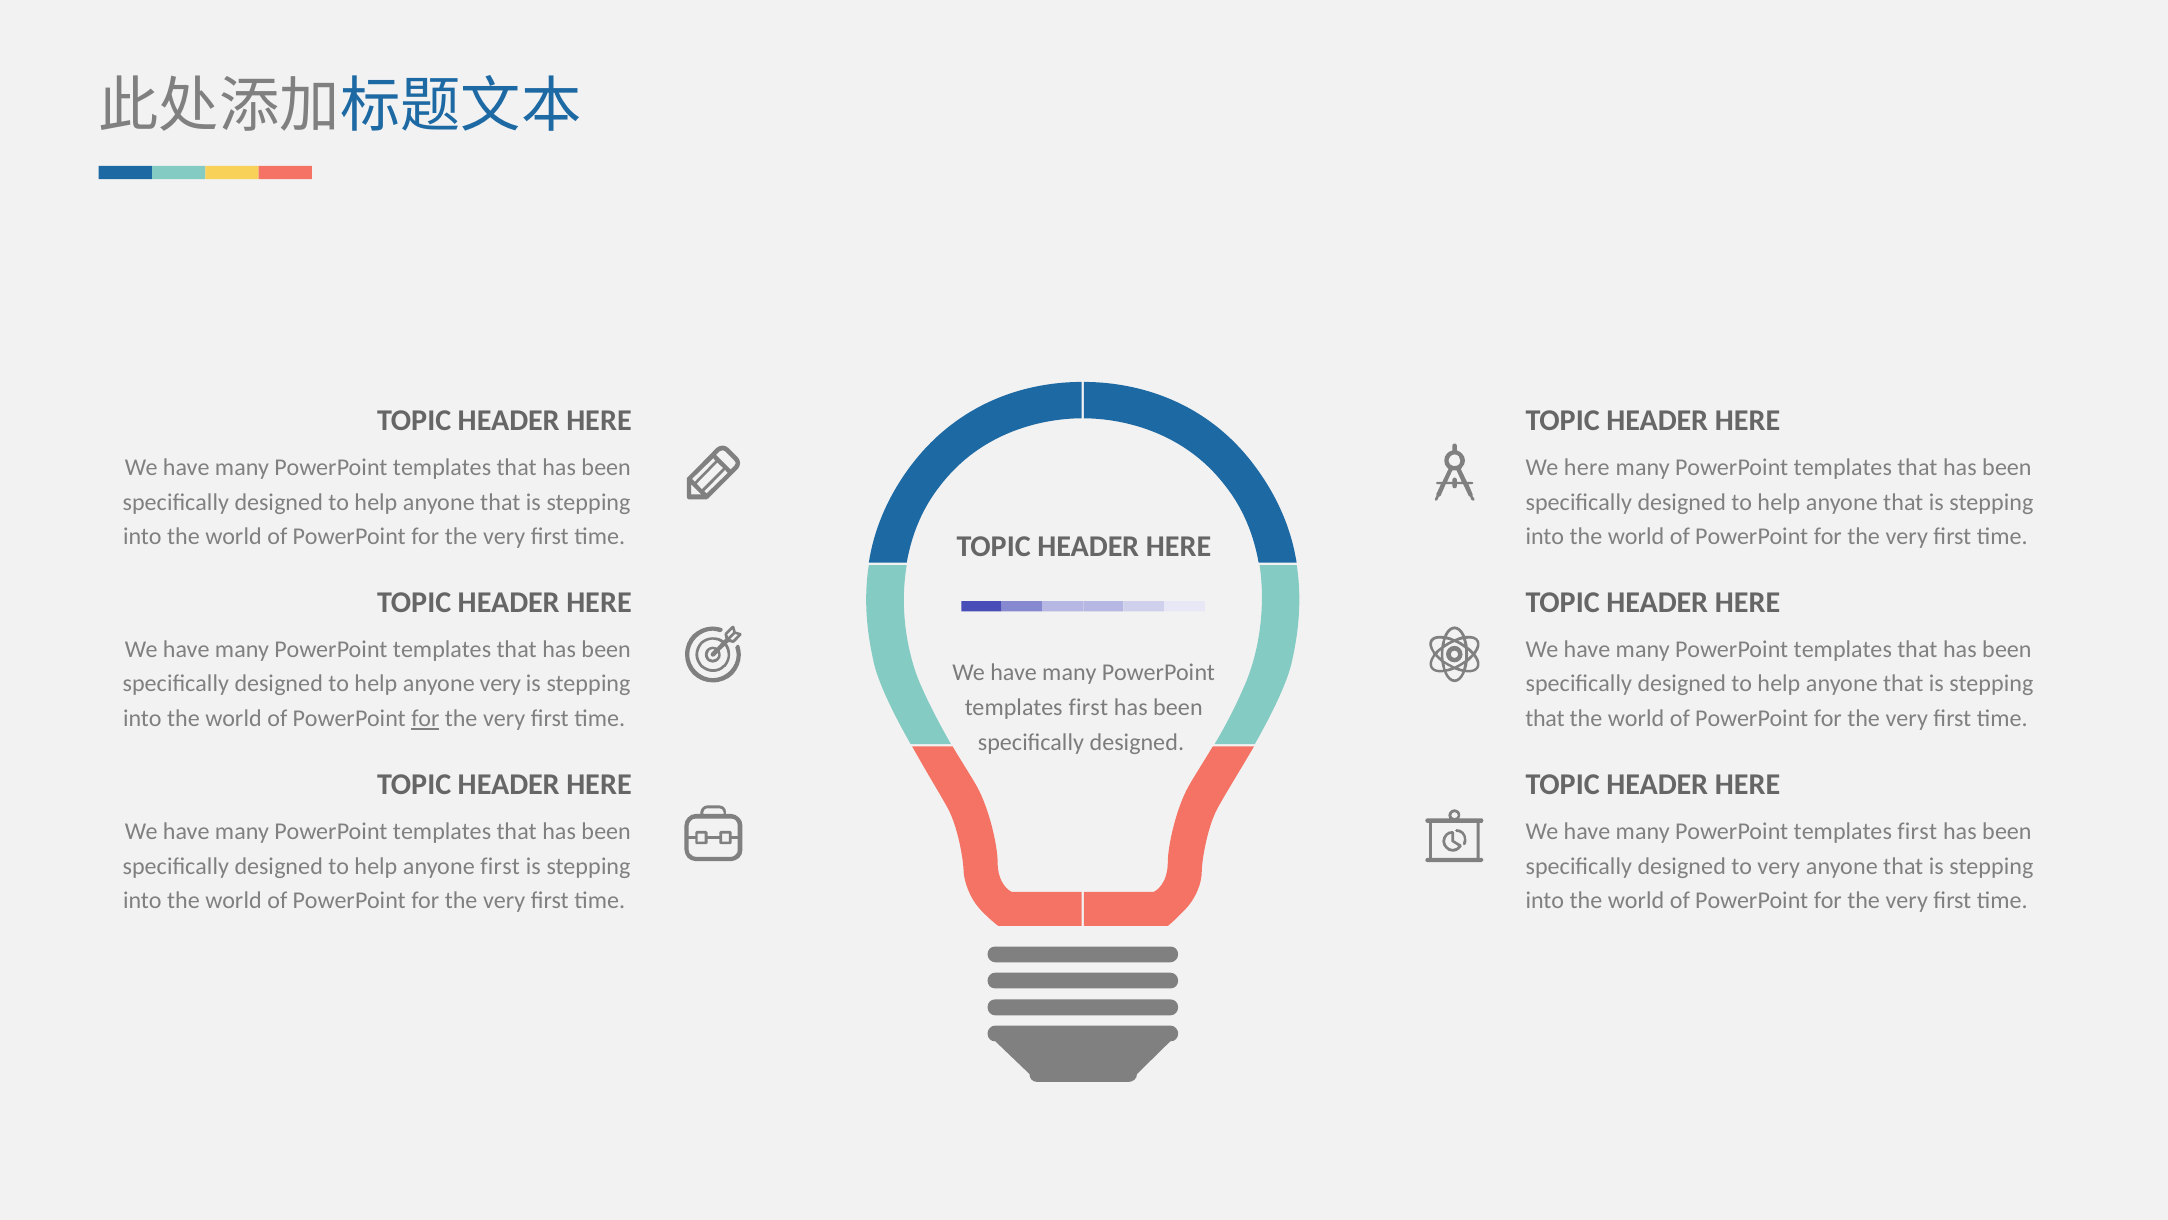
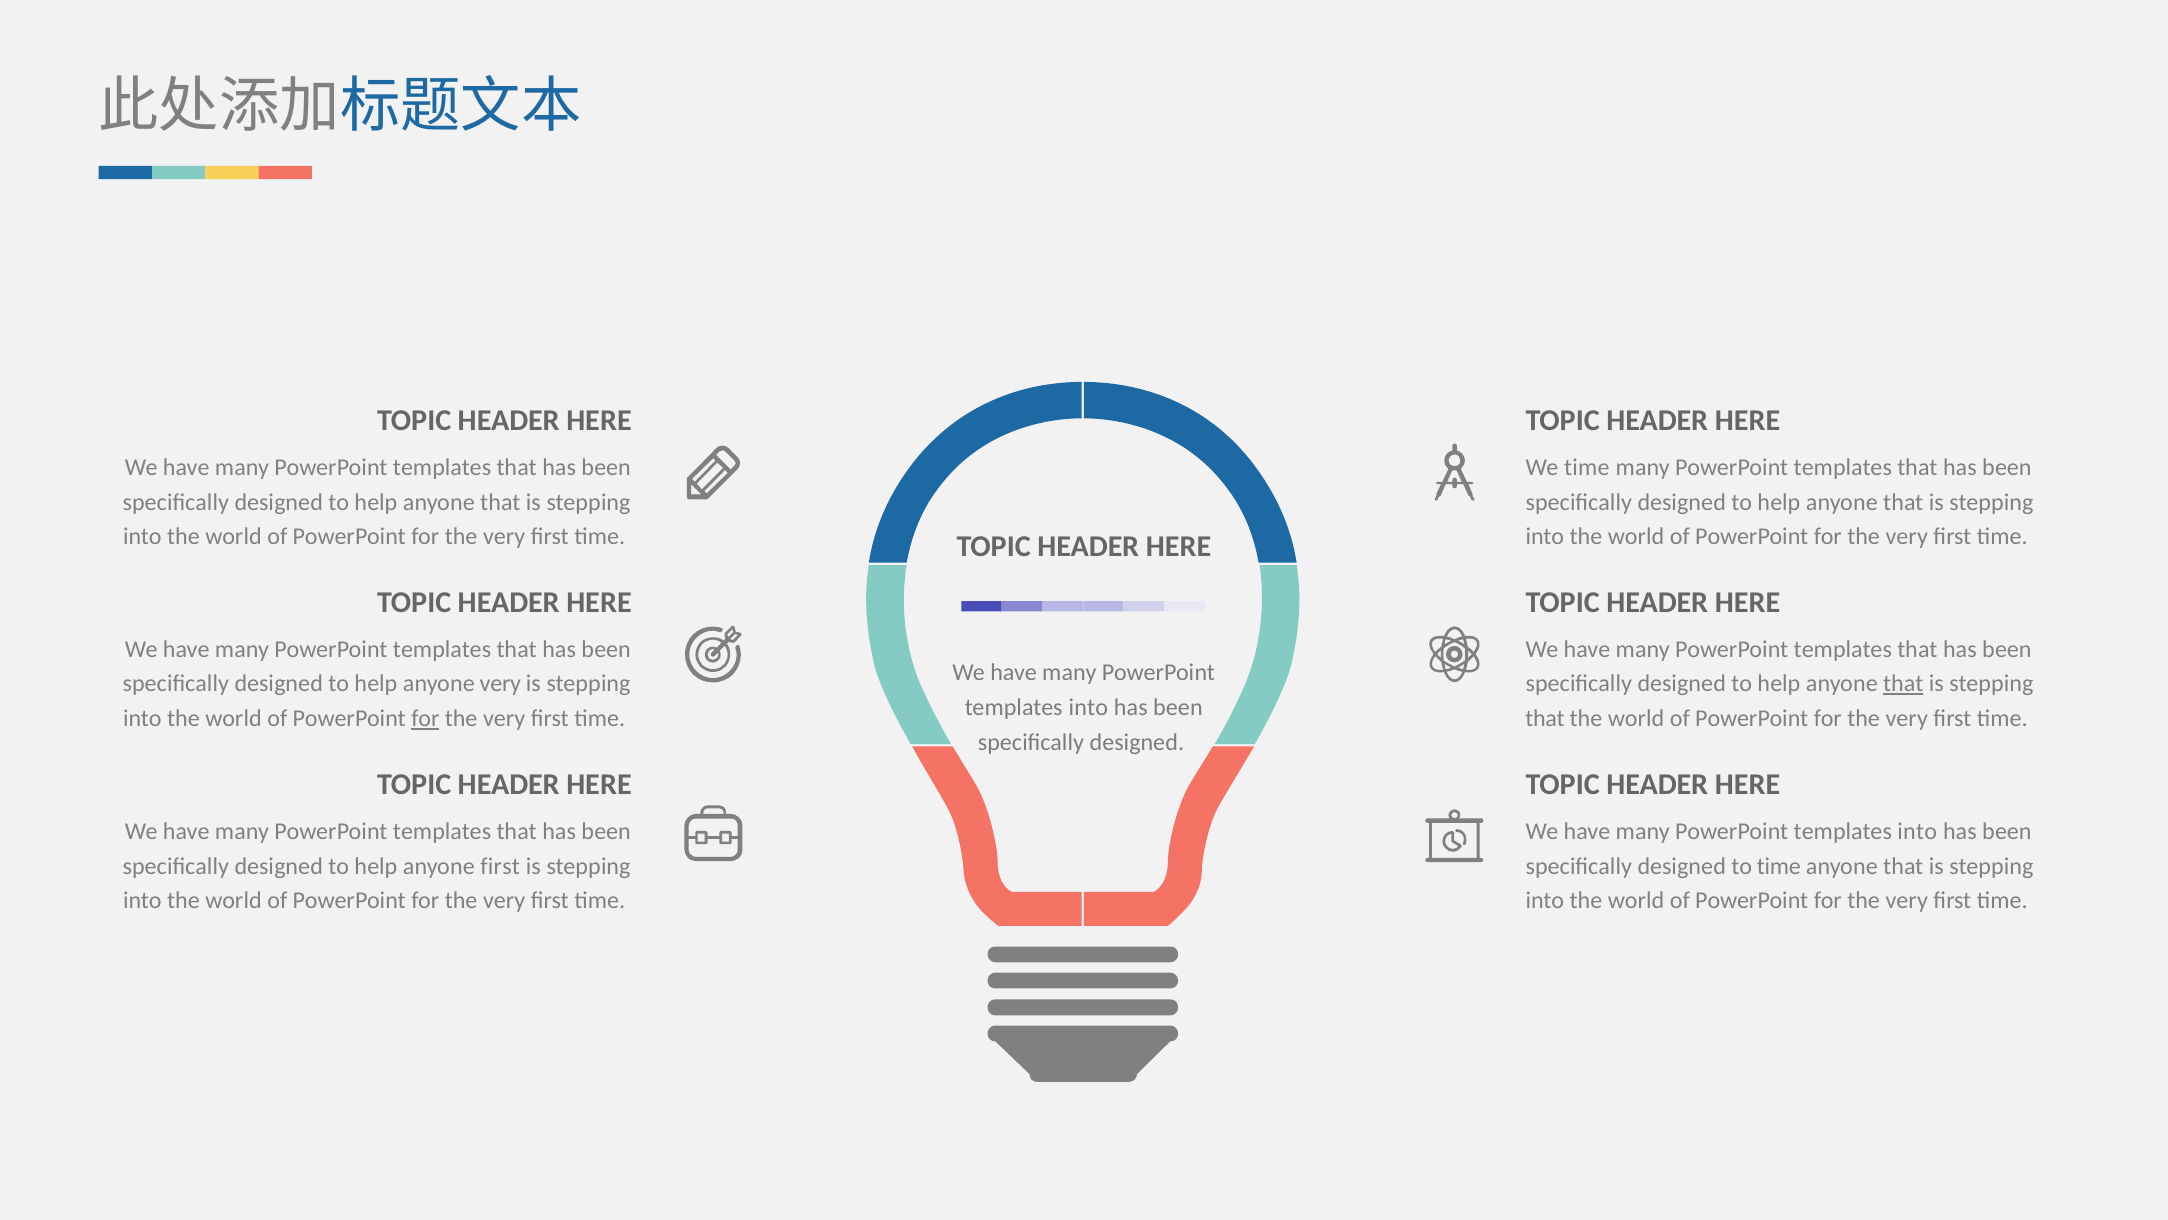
We here: here -> time
that at (1903, 684) underline: none -> present
first at (1088, 707): first -> into
first at (1917, 831): first -> into
to very: very -> time
